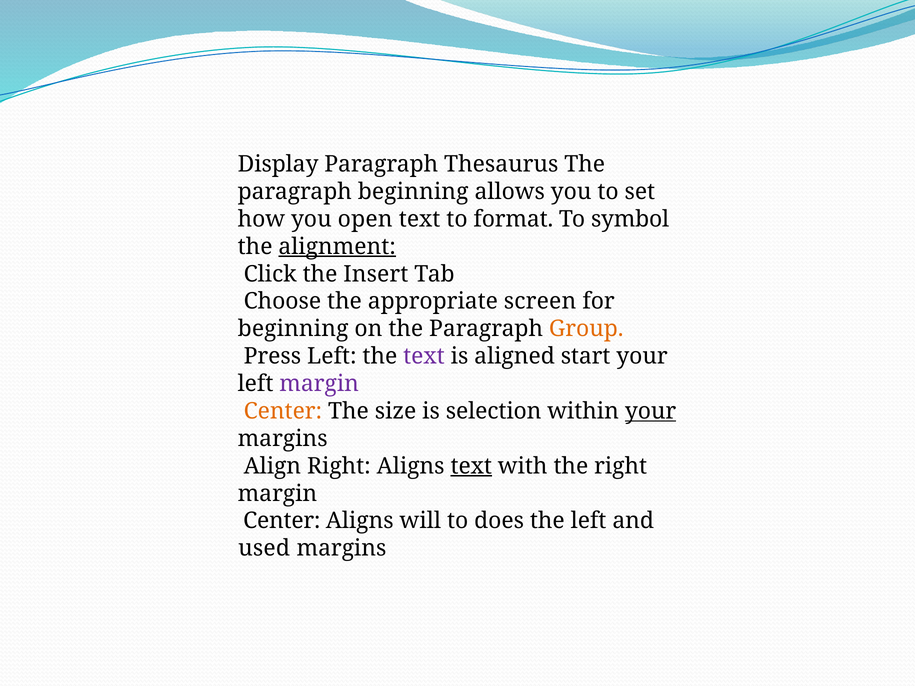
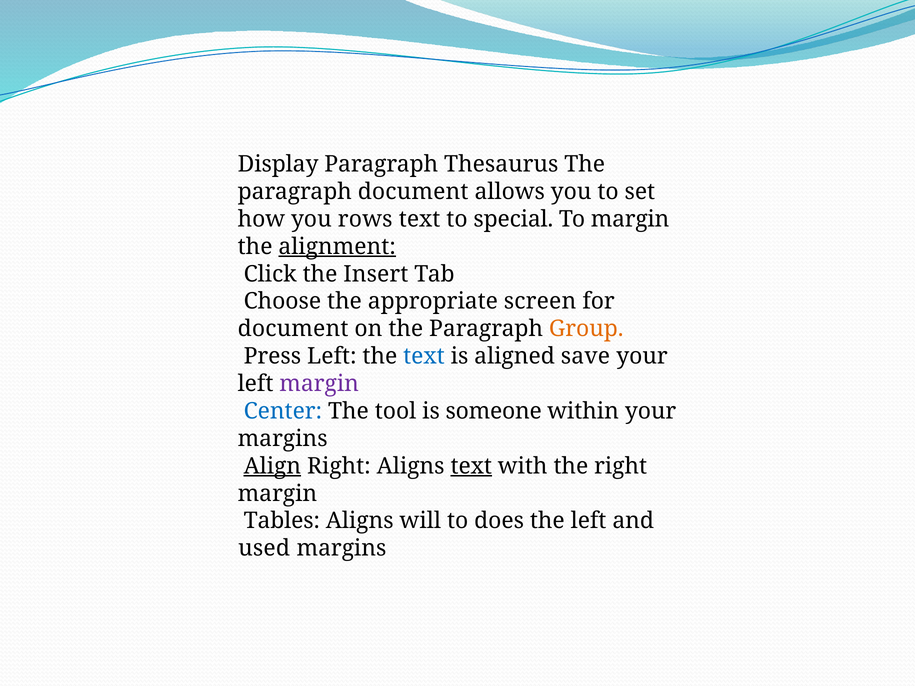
paragraph beginning: beginning -> document
open: open -> rows
format: format -> special
To symbol: symbol -> margin
beginning at (293, 329): beginning -> document
text at (424, 356) colour: purple -> blue
start: start -> save
Center at (283, 411) colour: orange -> blue
size: size -> tool
selection: selection -> someone
your at (651, 411) underline: present -> none
Align underline: none -> present
Center at (282, 521): Center -> Tables
